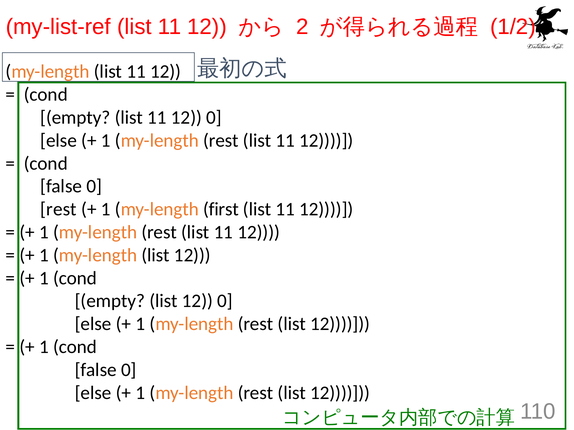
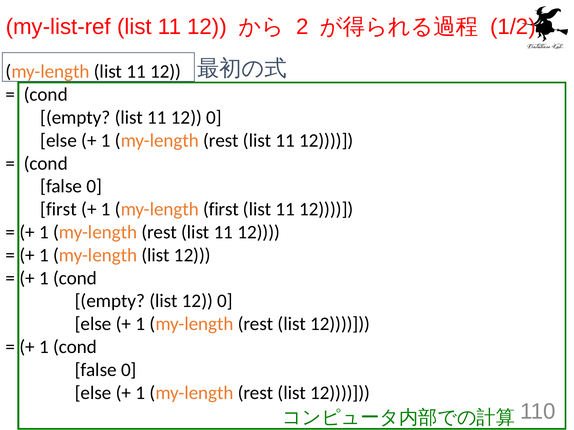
rest at (58, 209): rest -> first
